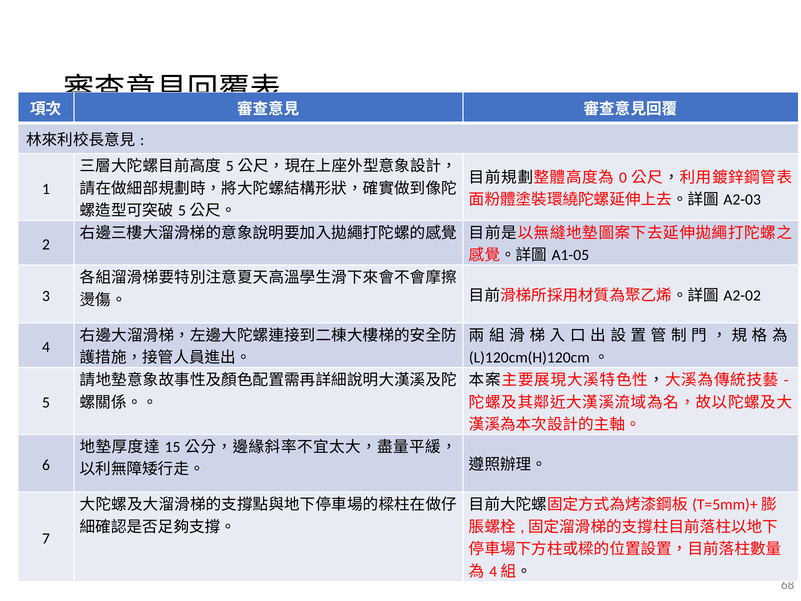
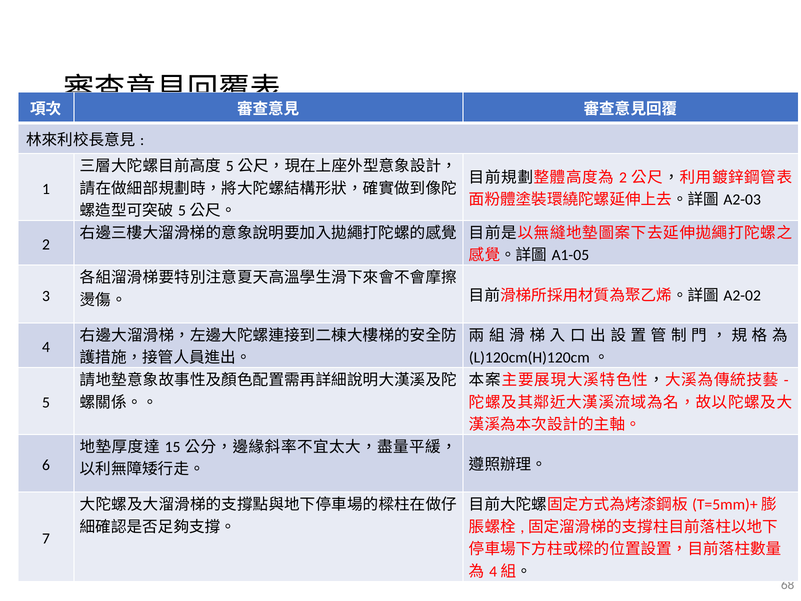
0 at (623, 177): 0 -> 2
